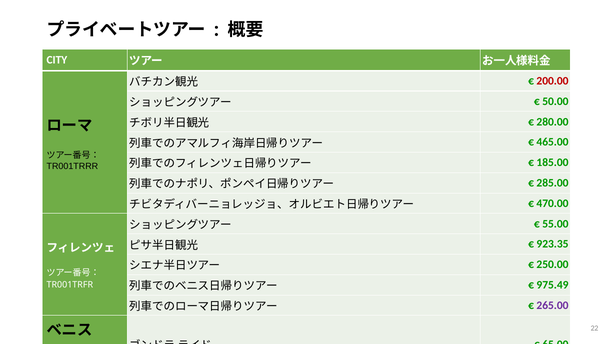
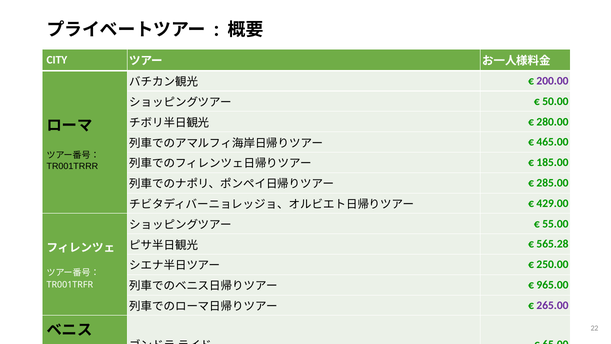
200.00 colour: red -> purple
470.00: 470.00 -> 429.00
923.35: 923.35 -> 565.28
975.49: 975.49 -> 965.00
